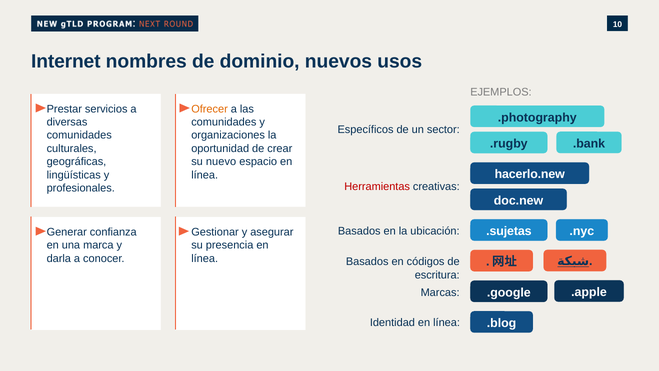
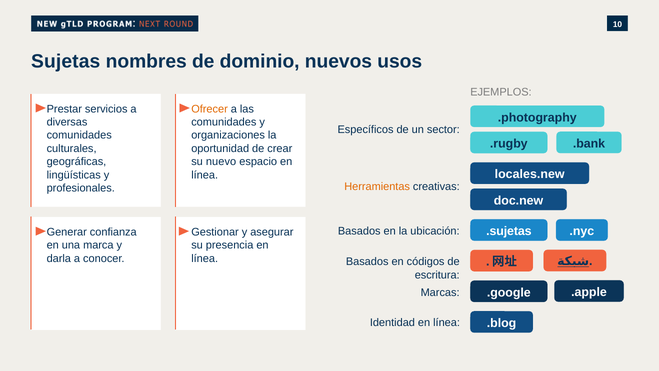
Internet: Internet -> Sujetas
hacerlo.new: hacerlo.new -> locales.new
Herramientas colour: red -> orange
